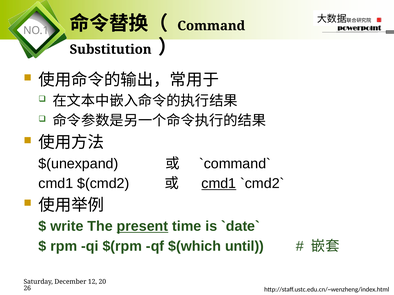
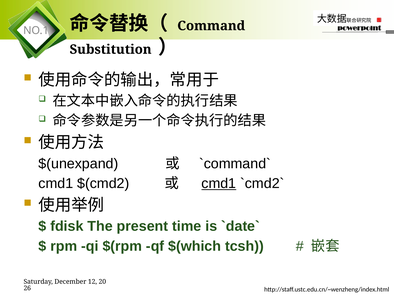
write: write -> fdisk
present underline: present -> none
until: until -> tcsh
